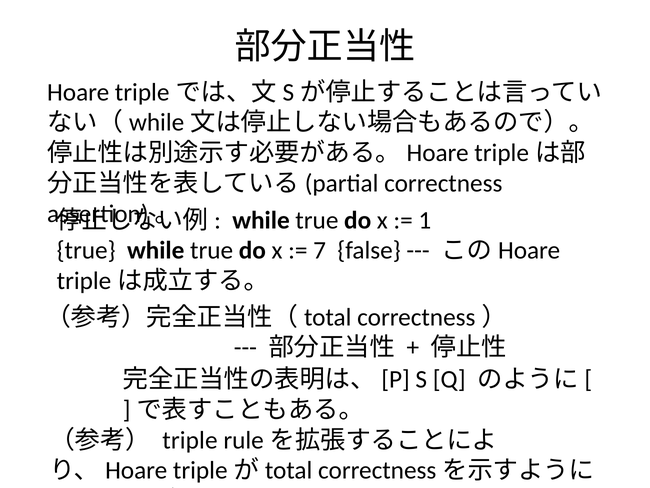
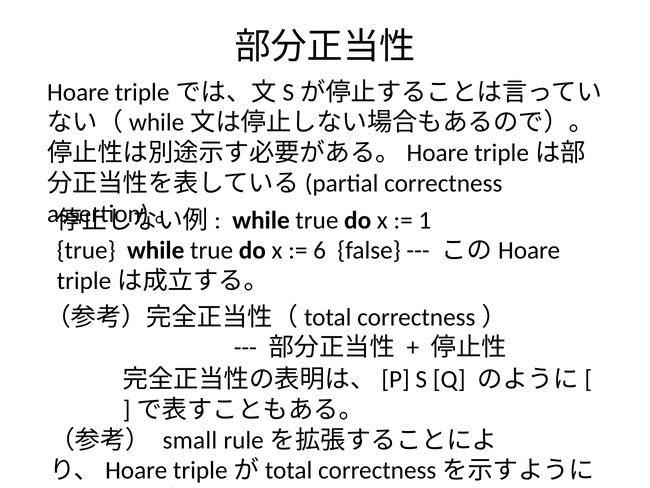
7: 7 -> 6
triple: triple -> small
